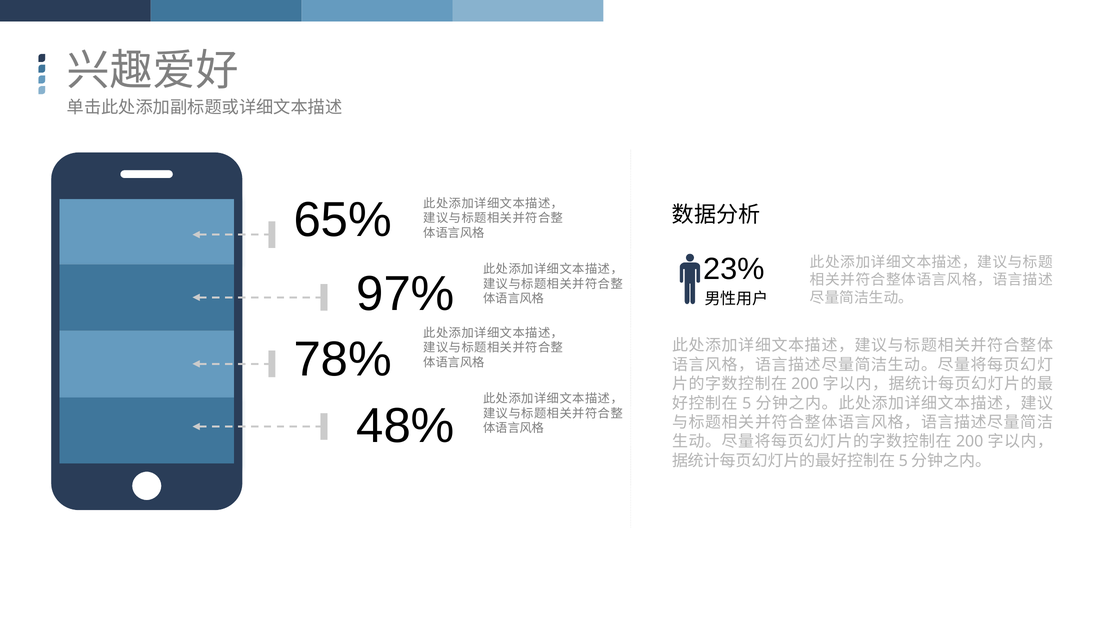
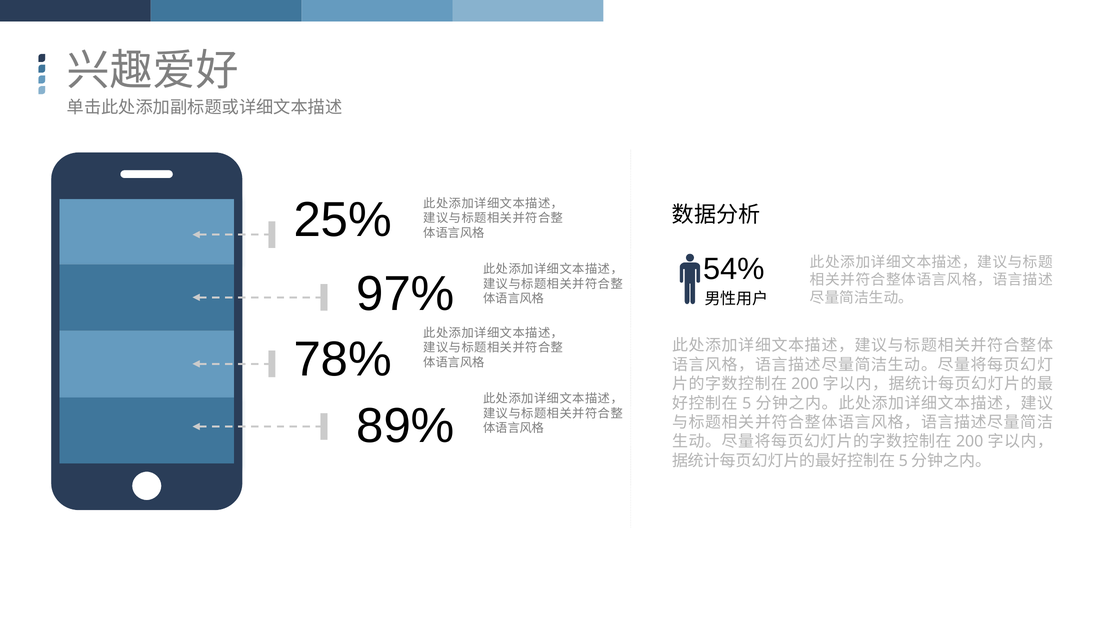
65%: 65% -> 25%
23%: 23% -> 54%
48%: 48% -> 89%
